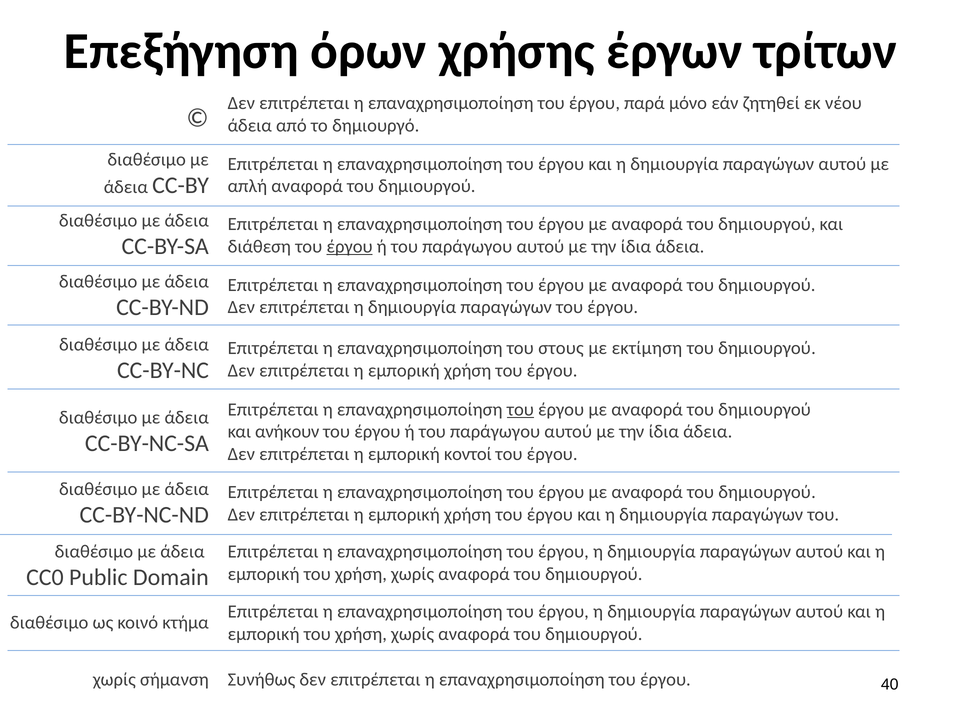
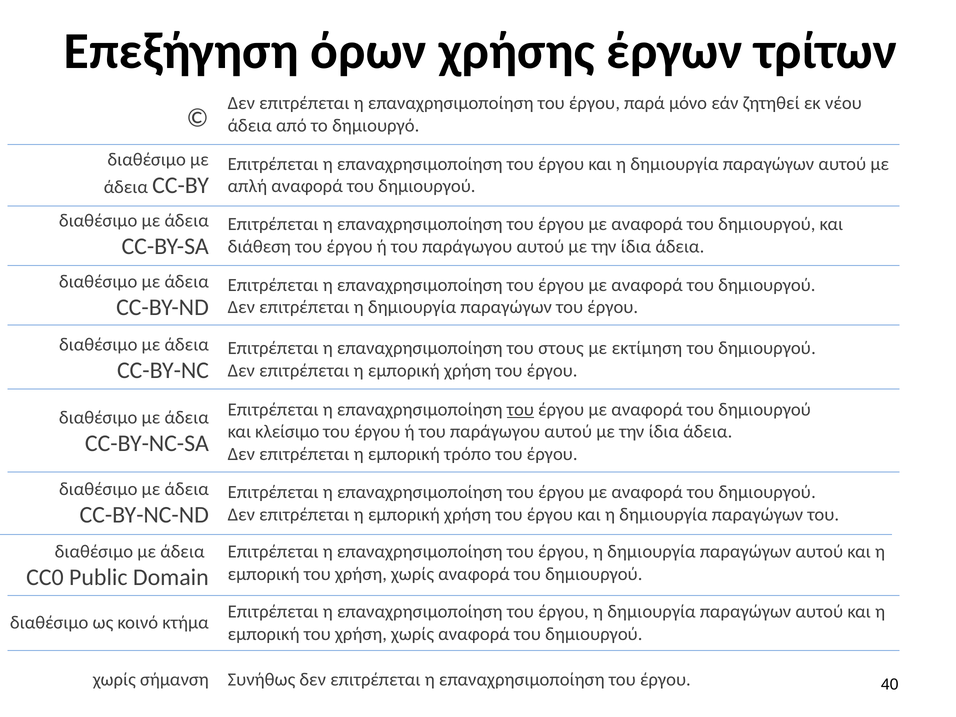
έργου at (350, 246) underline: present -> none
ανήκουν: ανήκουν -> κλείσιμο
κοντοί: κοντοί -> τρόπο
